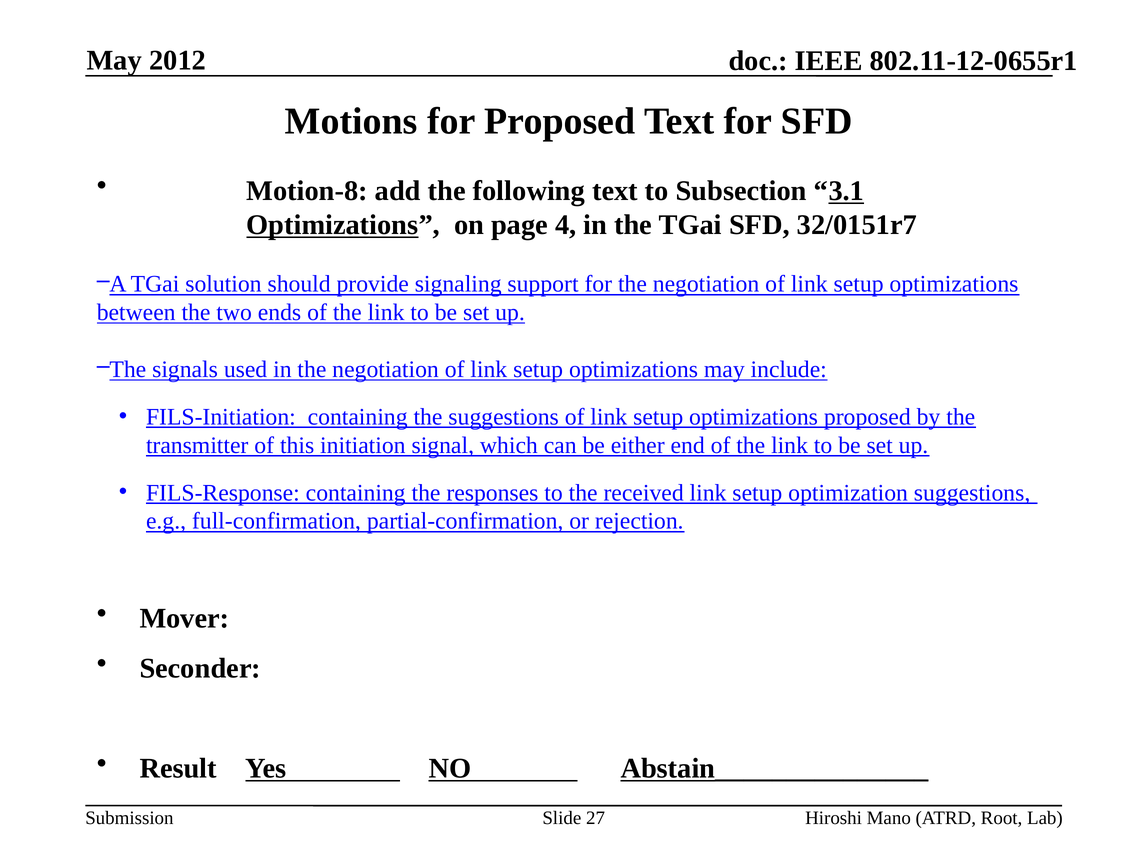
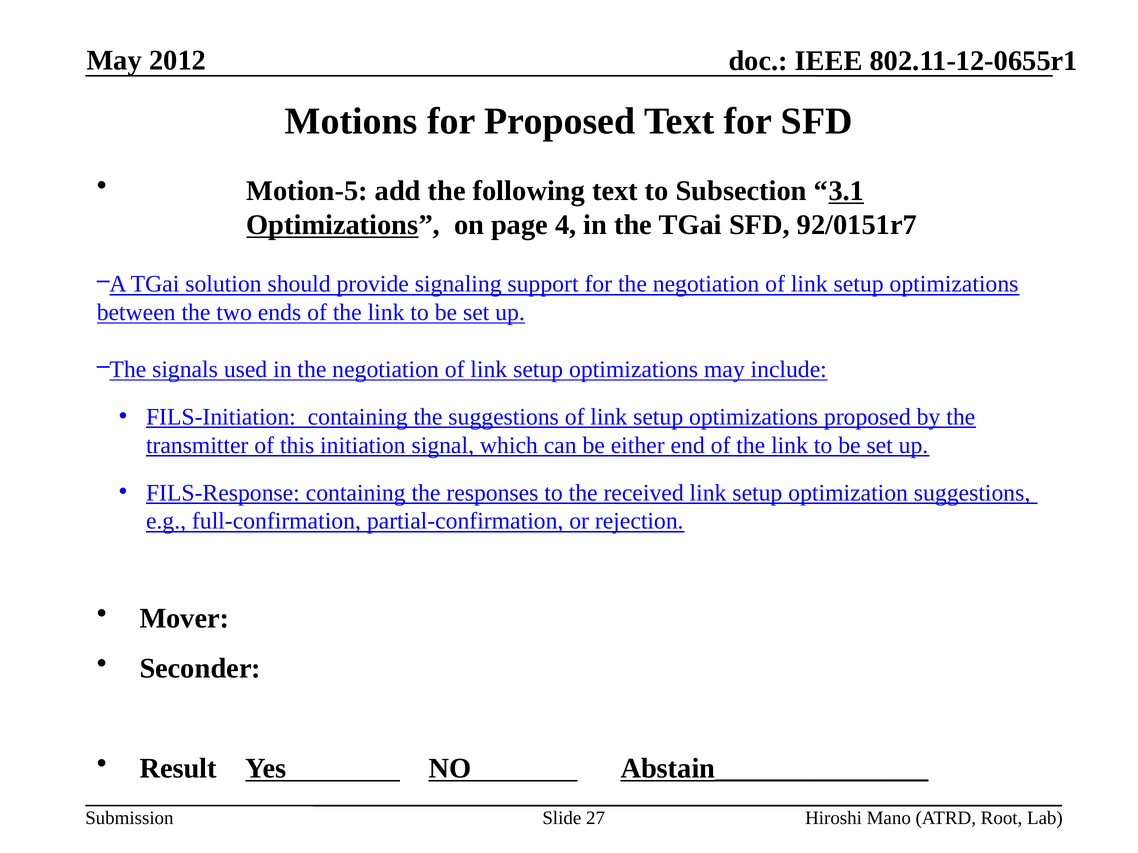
Motion-8: Motion-8 -> Motion-5
32/0151r7: 32/0151r7 -> 92/0151r7
